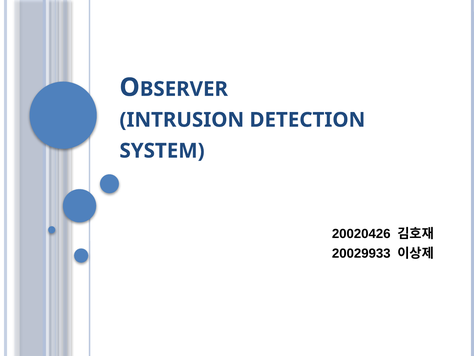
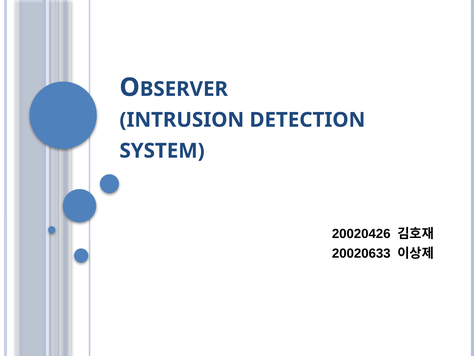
20029933: 20029933 -> 20020633
